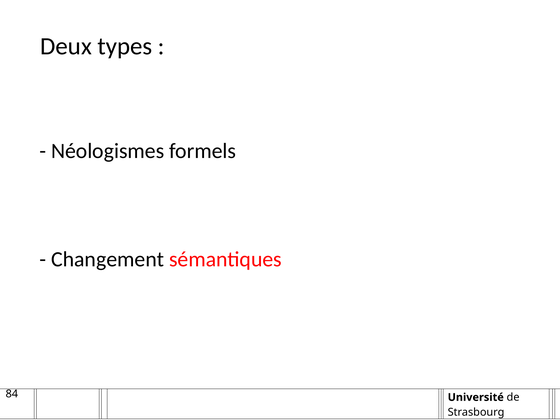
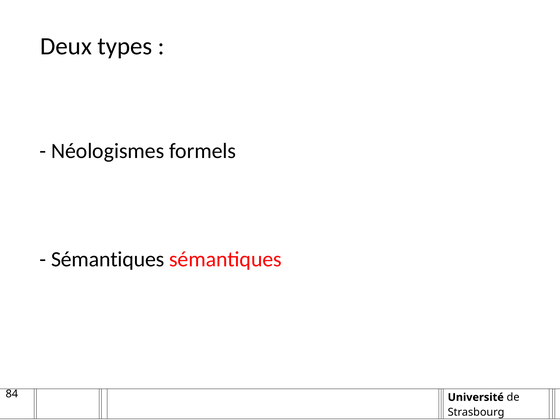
Changement at (108, 259): Changement -> Sémantiques
